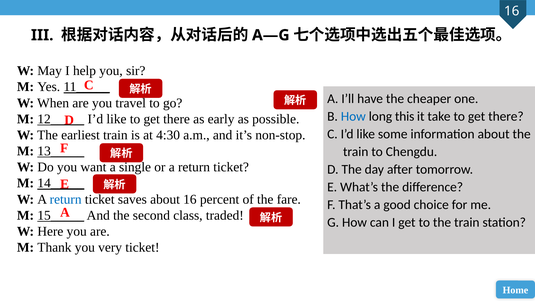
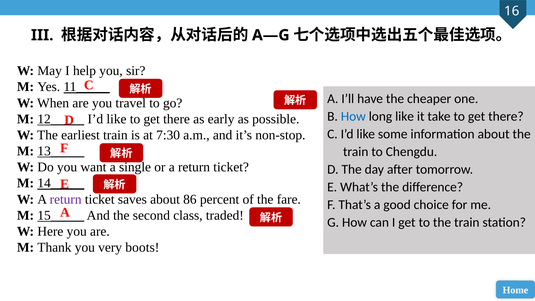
long this: this -> like
4:30: 4:30 -> 7:30
return at (66, 199) colour: blue -> purple
about 16: 16 -> 86
very ticket: ticket -> boots
